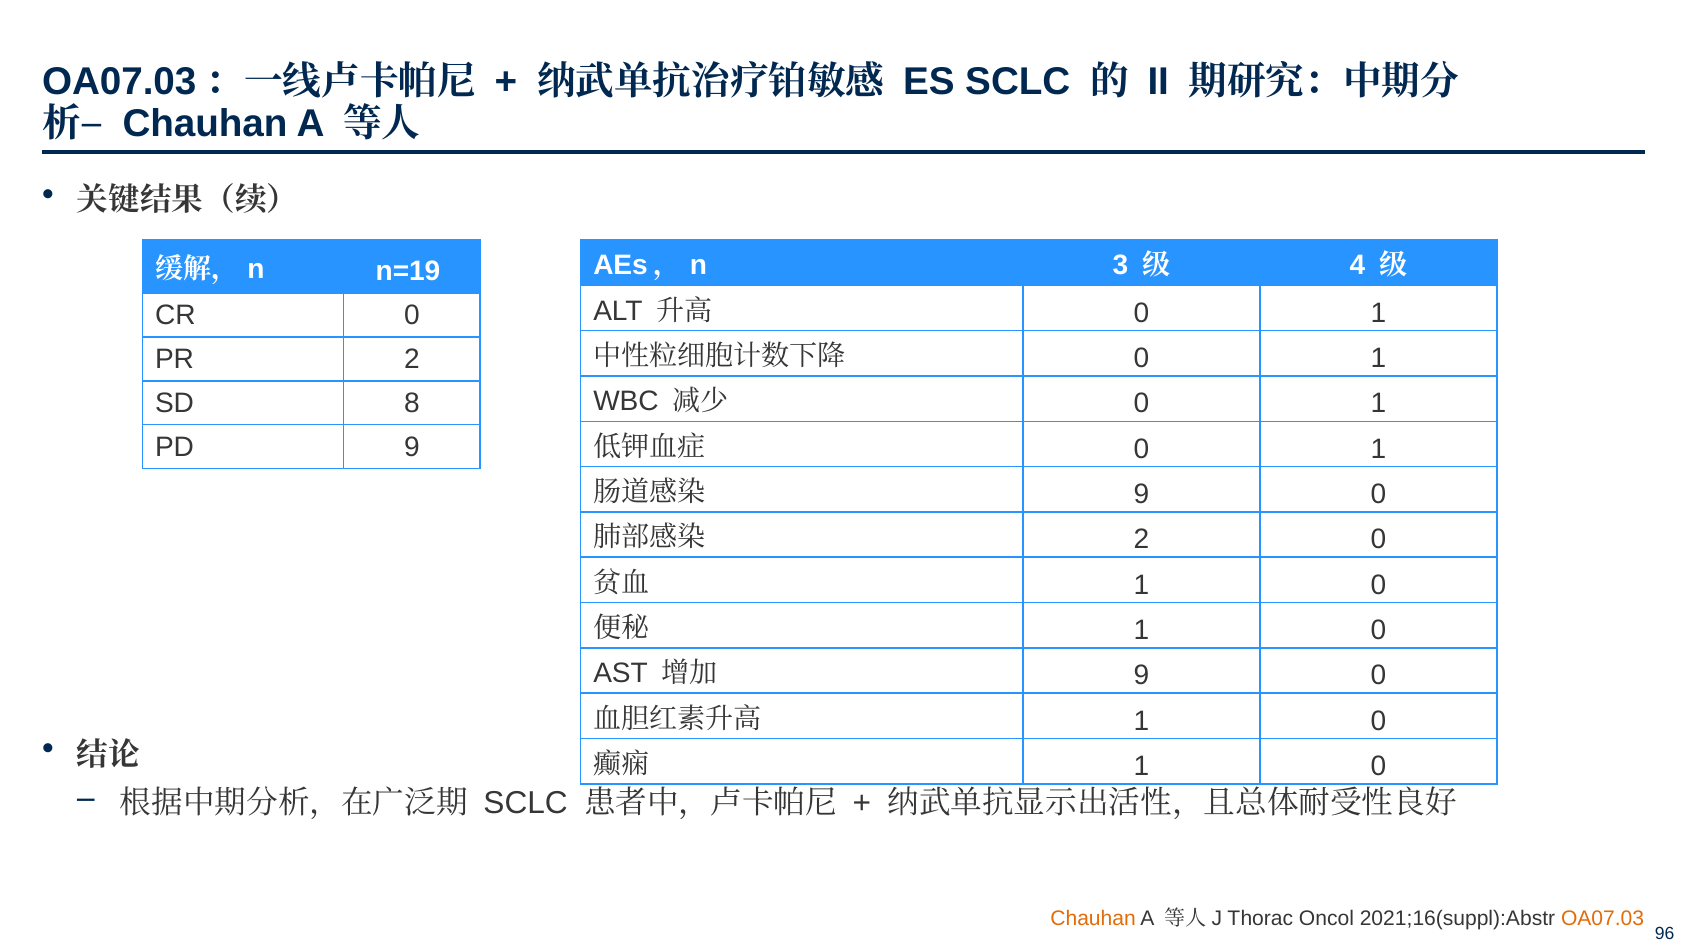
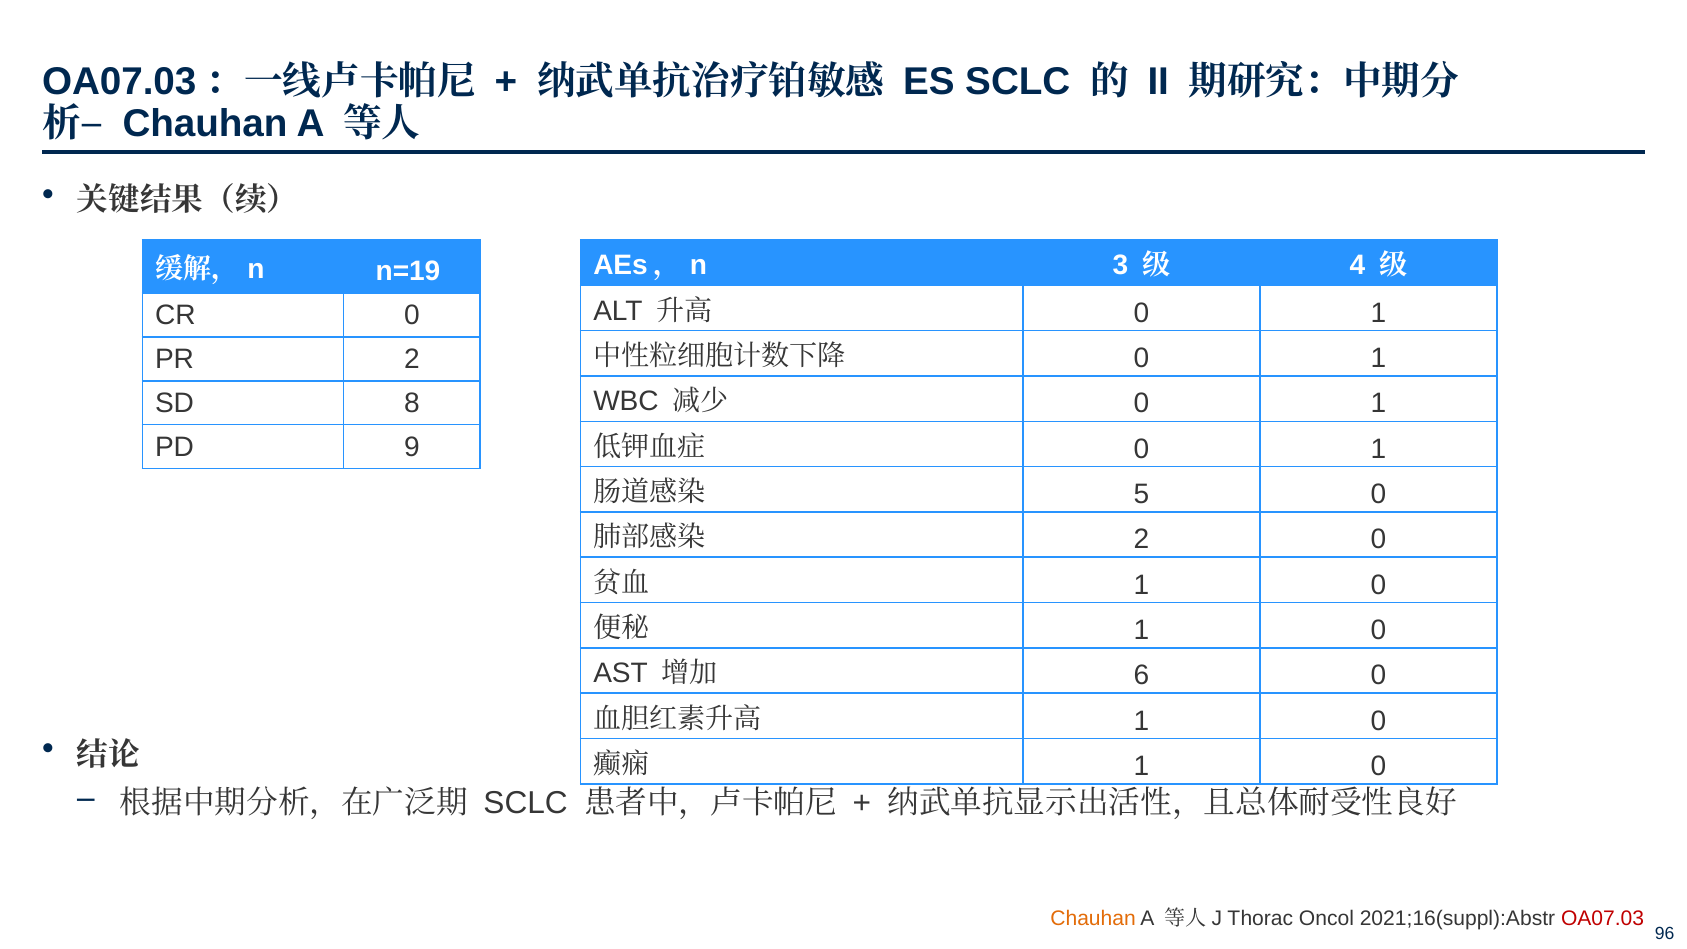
9 at (1141, 494): 9 -> 5
9 at (1141, 676): 9 -> 6
OA07.03 colour: orange -> red
